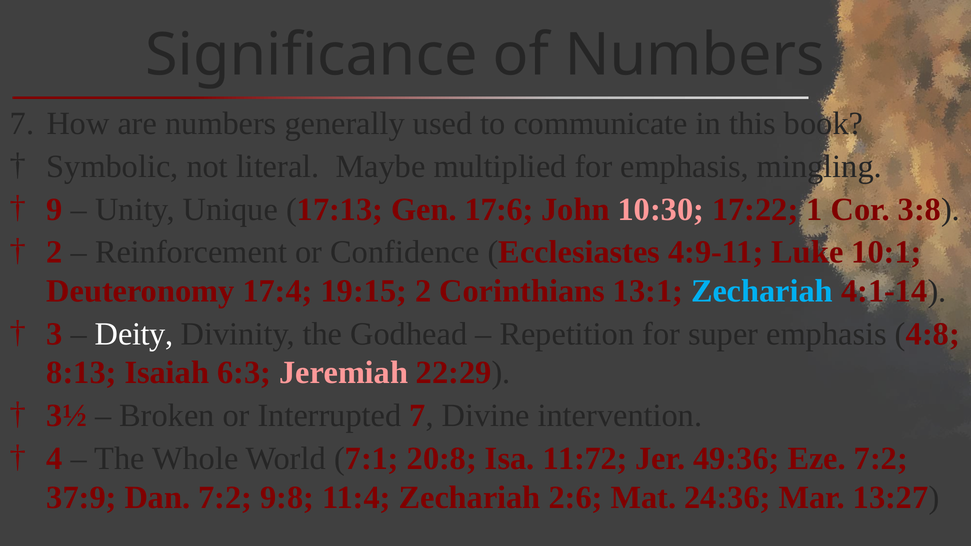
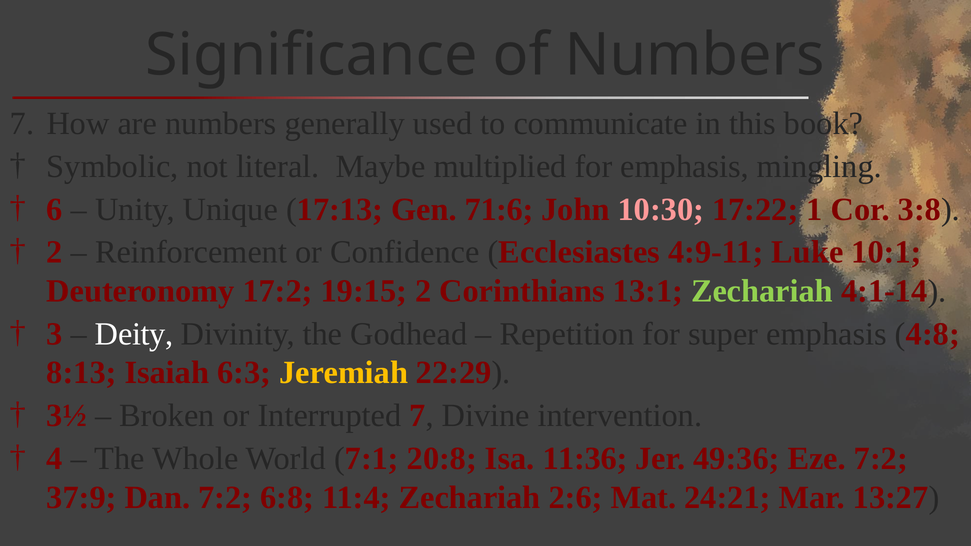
9: 9 -> 6
17:6: 17:6 -> 71:6
17:4: 17:4 -> 17:2
Zechariah at (762, 291) colour: light blue -> light green
Jeremiah colour: pink -> yellow
11:72: 11:72 -> 11:36
9:8: 9:8 -> 6:8
24:36: 24:36 -> 24:21
